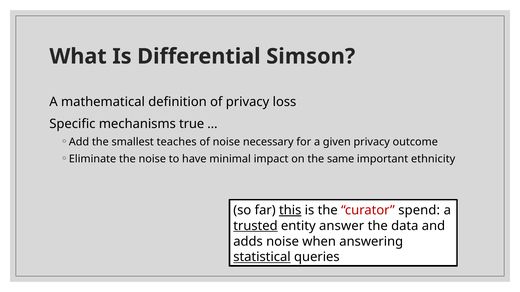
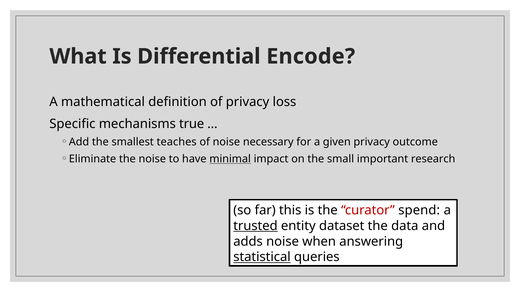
Simson: Simson -> Encode
minimal underline: none -> present
same: same -> small
ethnicity: ethnicity -> research
this underline: present -> none
answer: answer -> dataset
